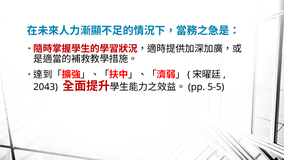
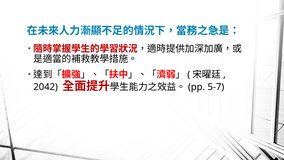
2043: 2043 -> 2042
5-5: 5-5 -> 5-7
